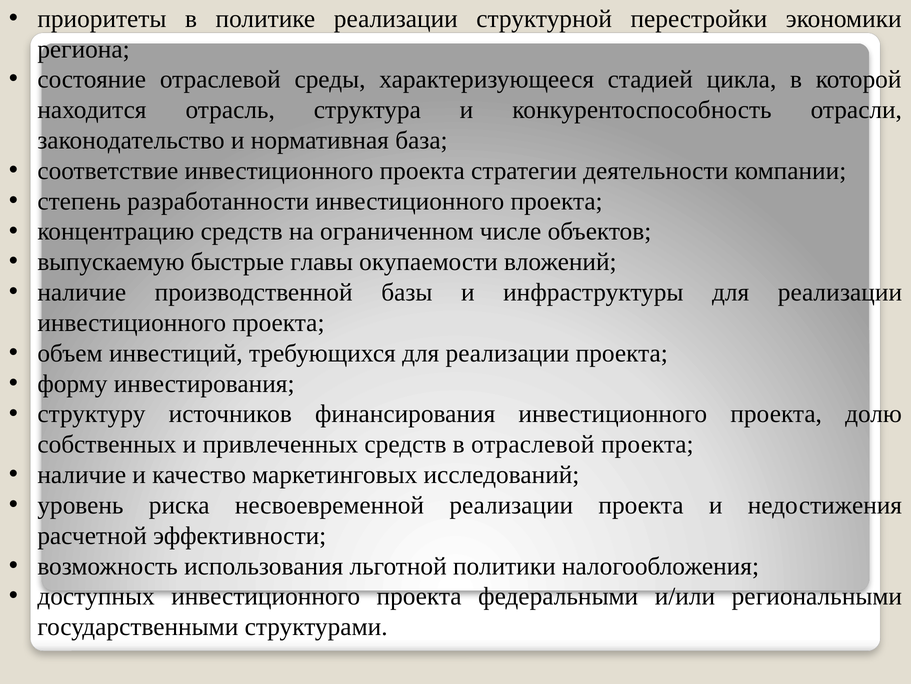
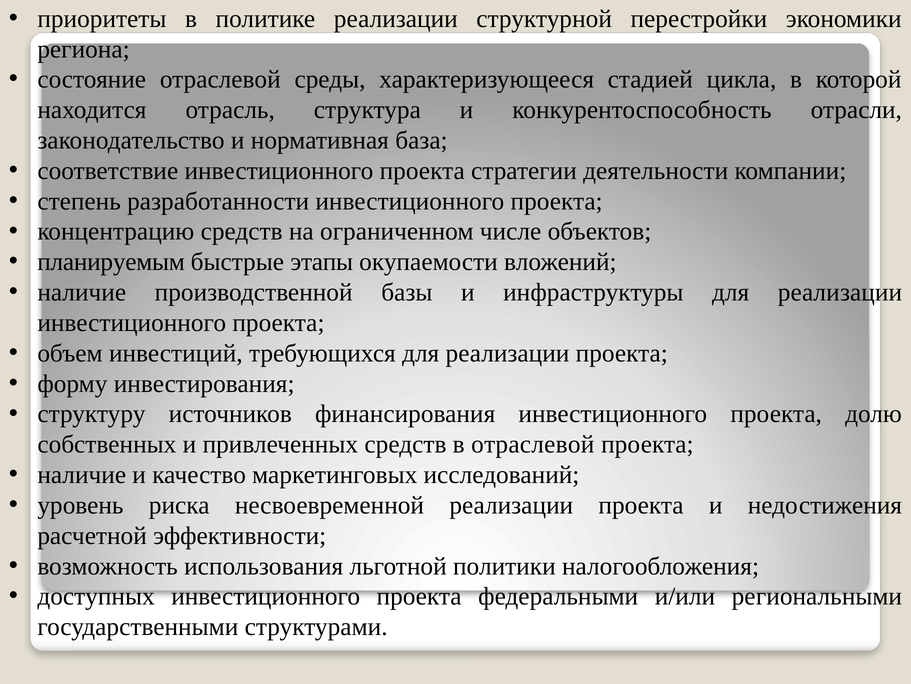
выпускаемую: выпускаемую -> планируемым
главы: главы -> этапы
